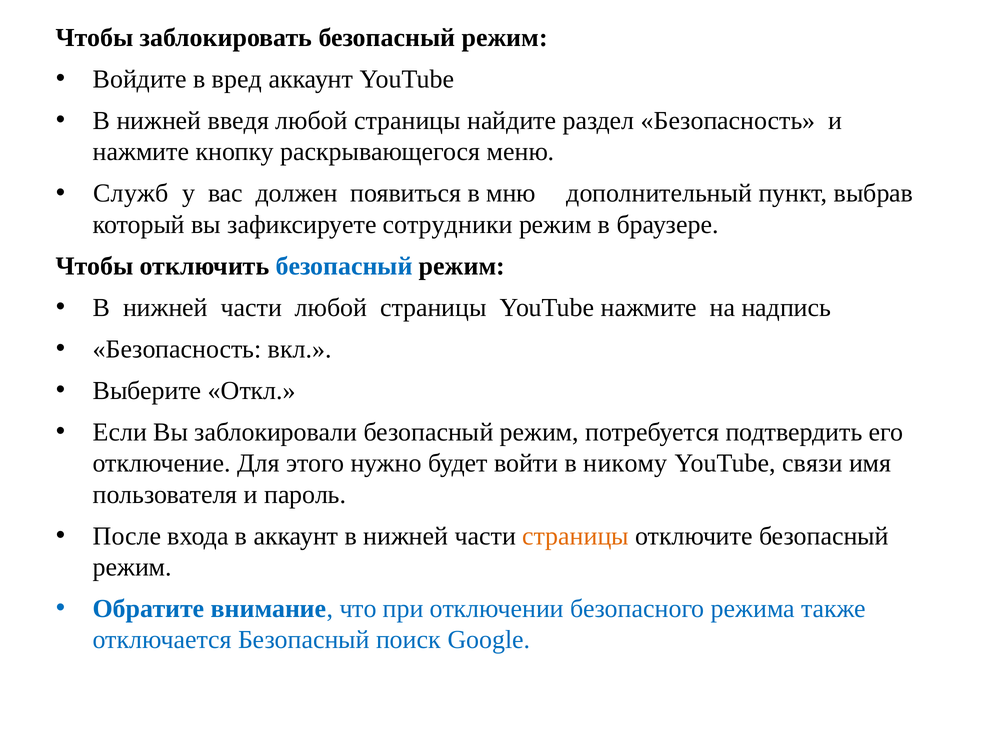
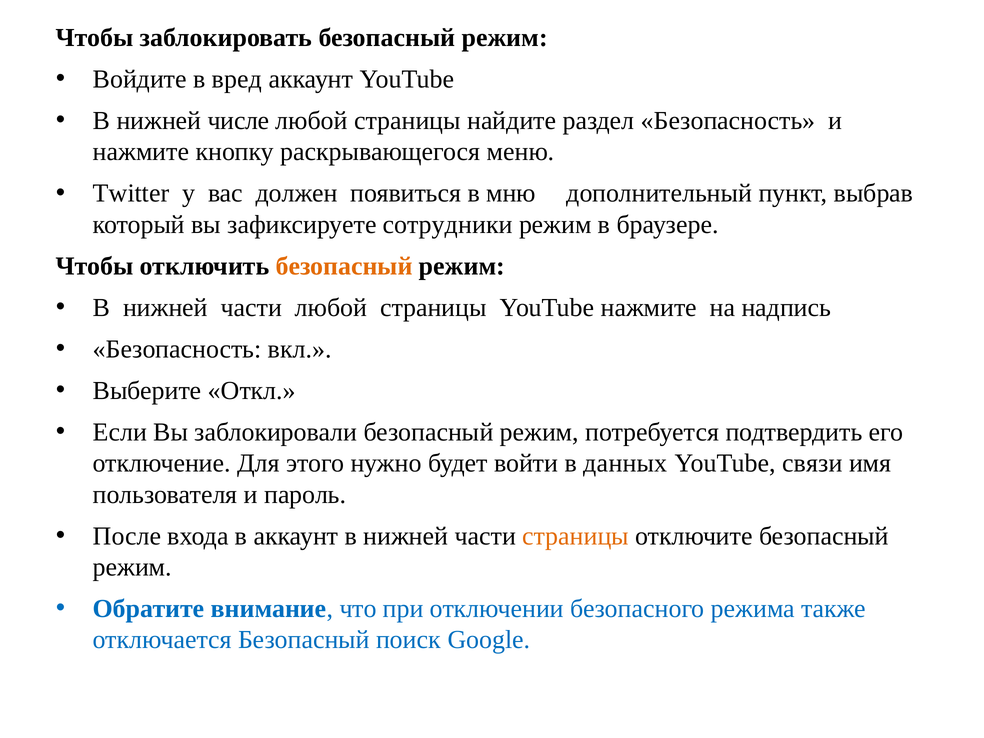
введя: введя -> числе
Служб: Служб -> Twitter
безопасный at (344, 266) colour: blue -> orange
никому: никому -> данных
